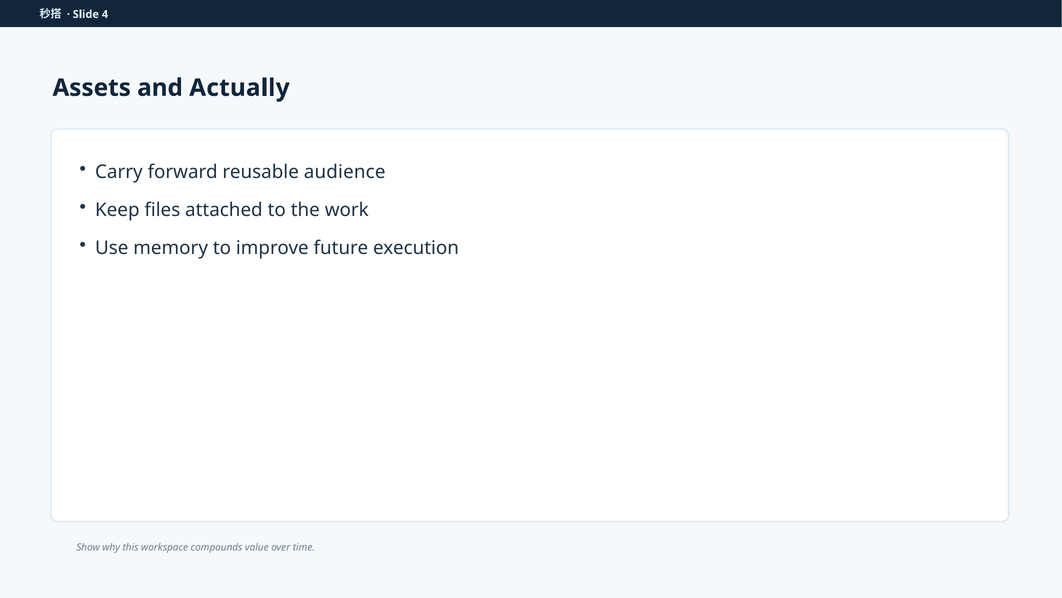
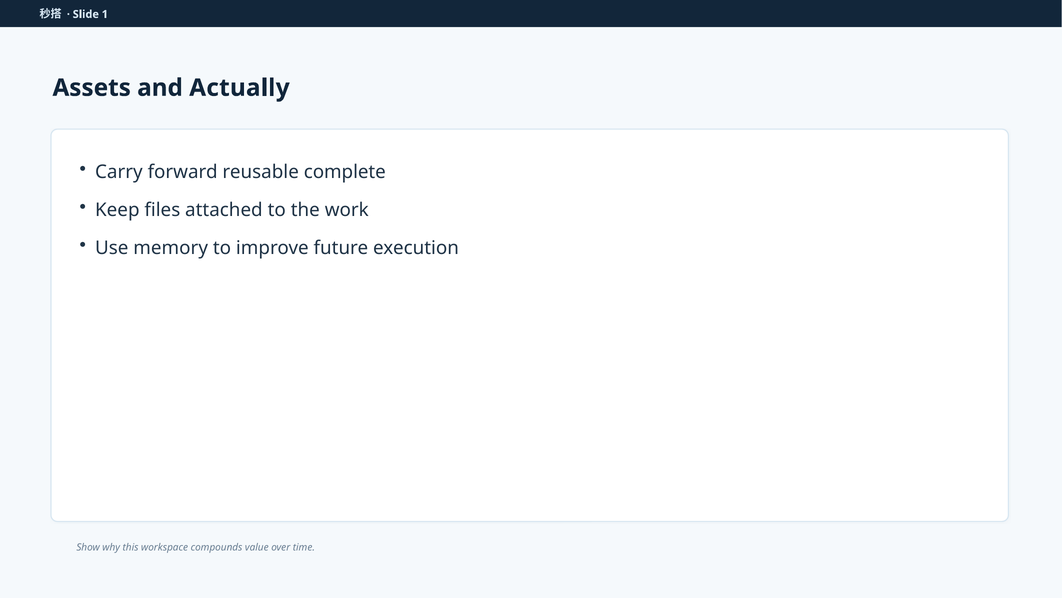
4: 4 -> 1
audience: audience -> complete
